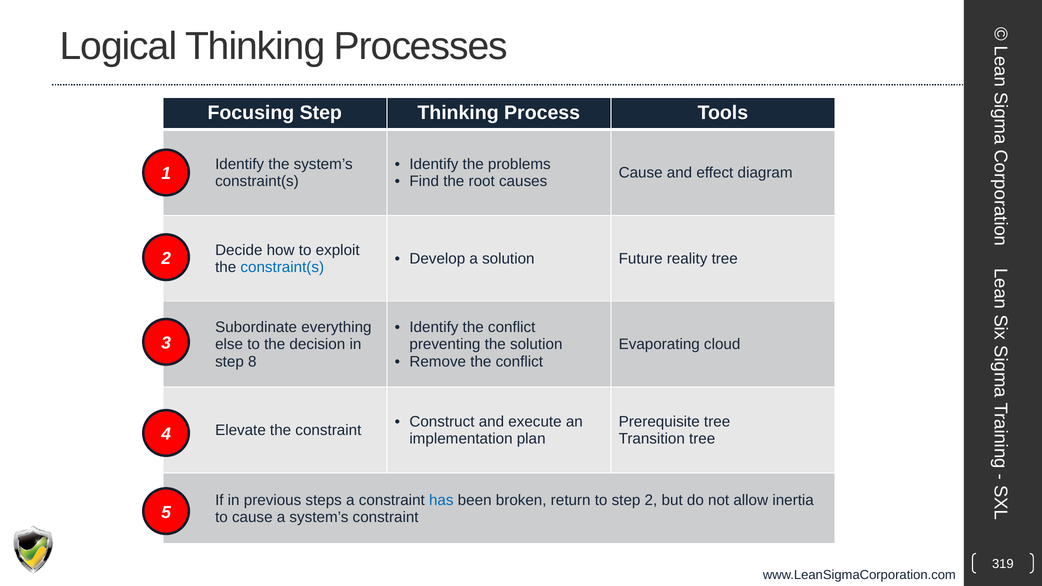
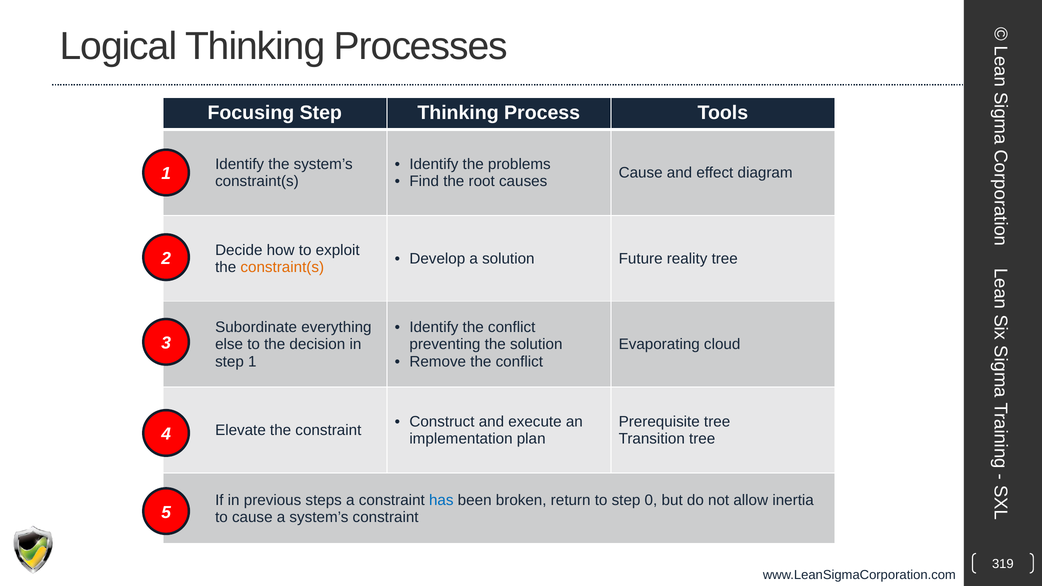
constraint(s at (282, 267) colour: blue -> orange
step 8: 8 -> 1
step 2: 2 -> 0
